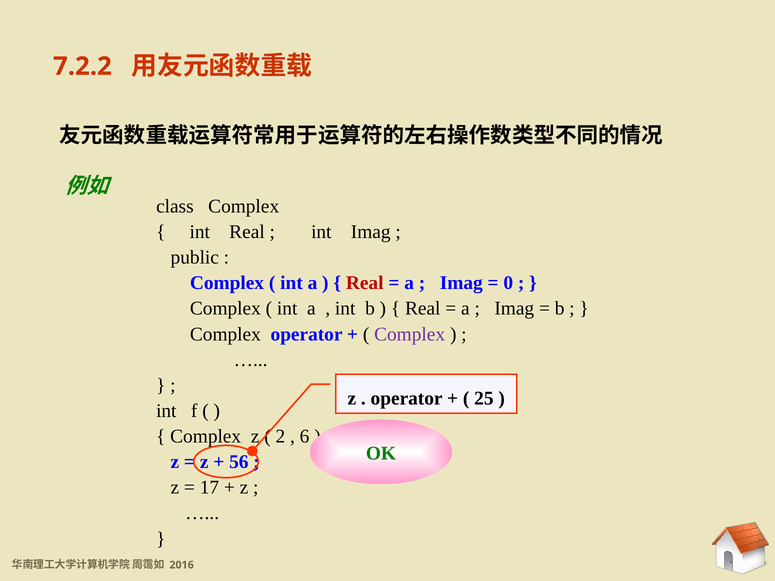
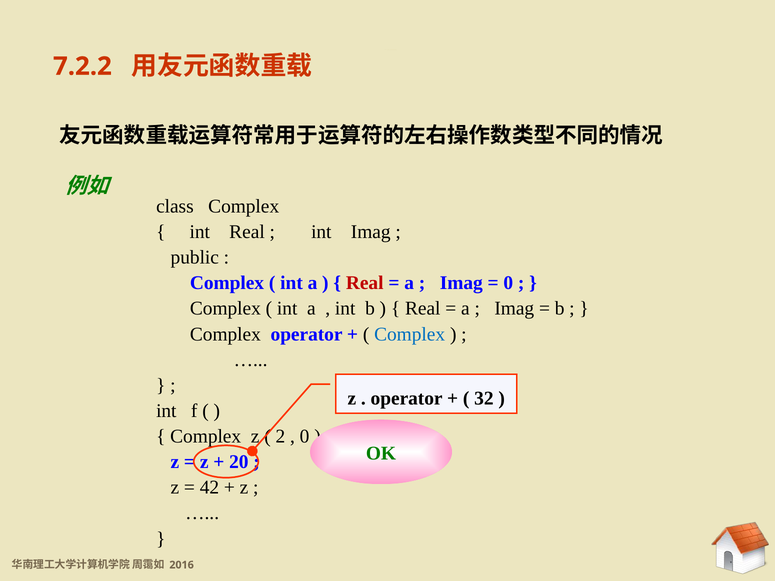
Complex at (410, 334) colour: purple -> blue
25: 25 -> 32
6 at (305, 437): 6 -> 0
56: 56 -> 20
17: 17 -> 42
